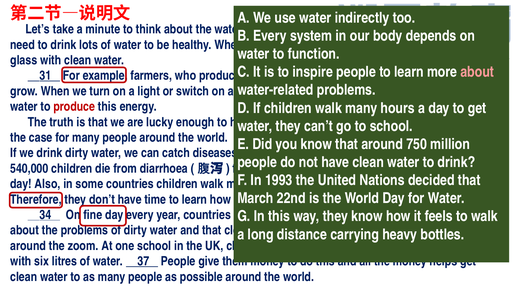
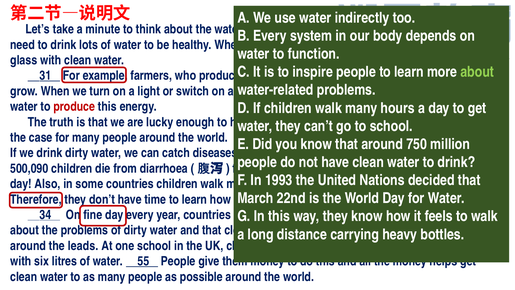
about at (477, 72) colour: pink -> light green
540,000: 540,000 -> 500,090
zoom: zoom -> leads
37: 37 -> 55
